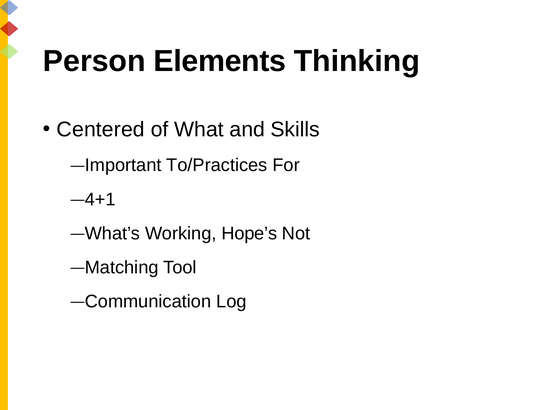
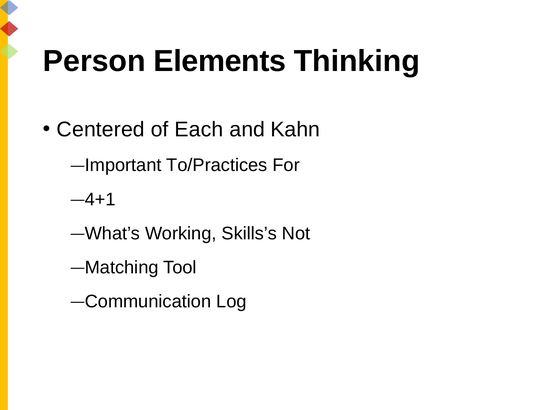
What: What -> Each
Skills: Skills -> Kahn
Hope’s: Hope’s -> Skills’s
